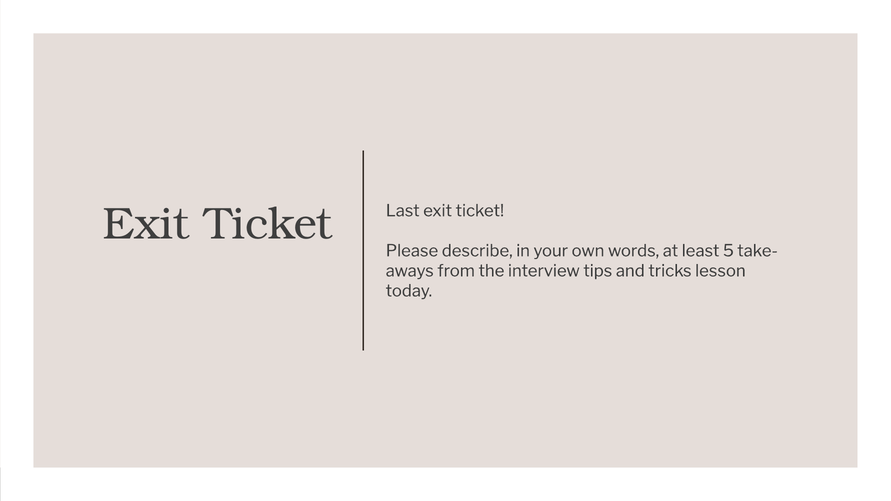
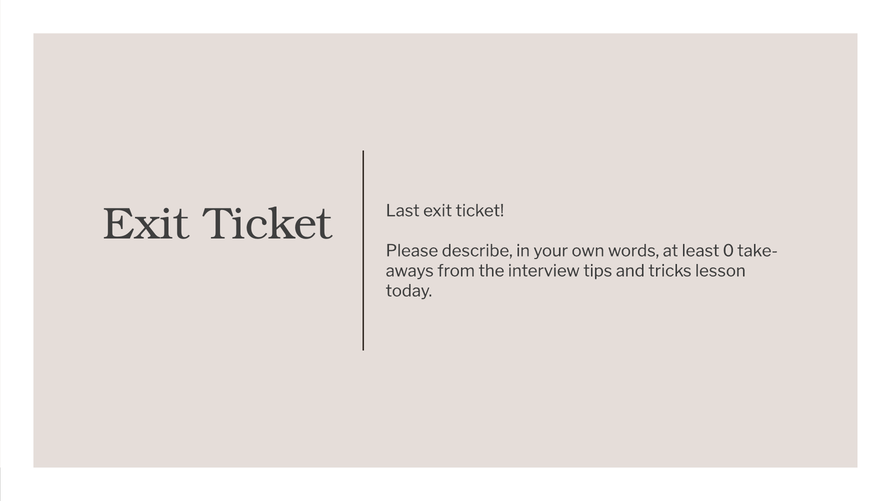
5: 5 -> 0
